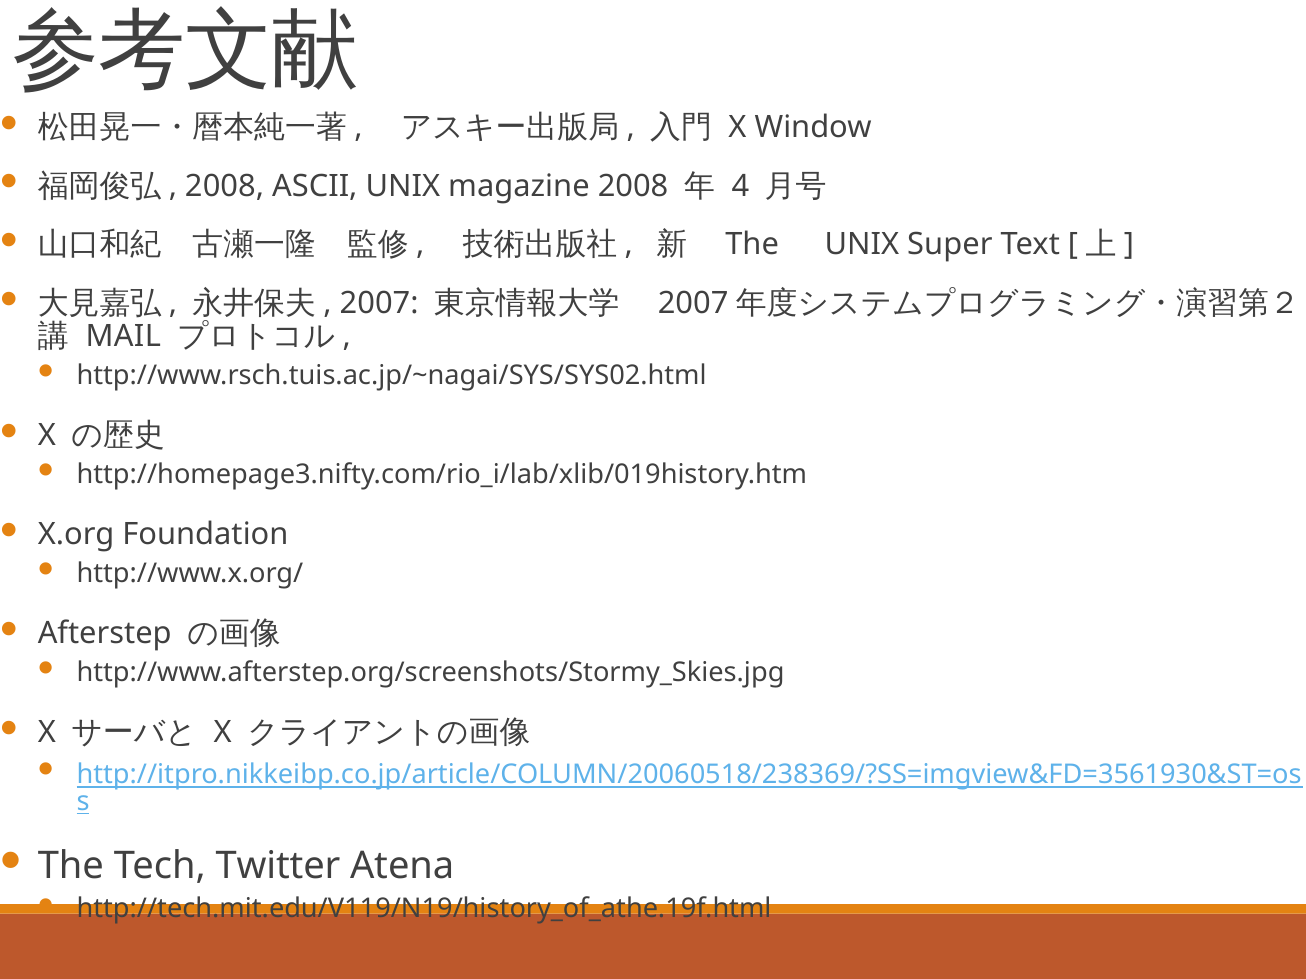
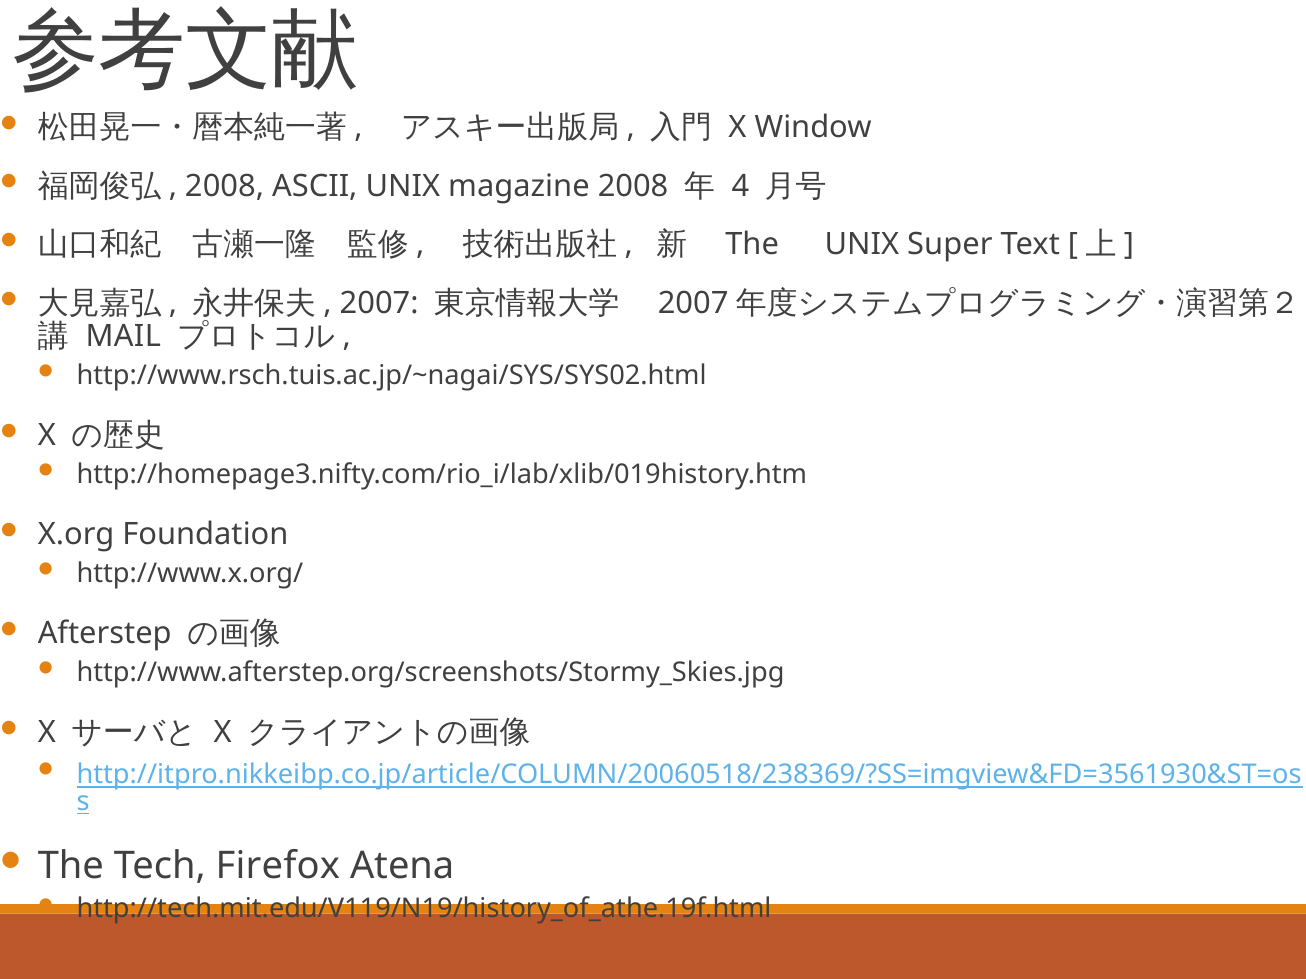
Twitter: Twitter -> Firefox
